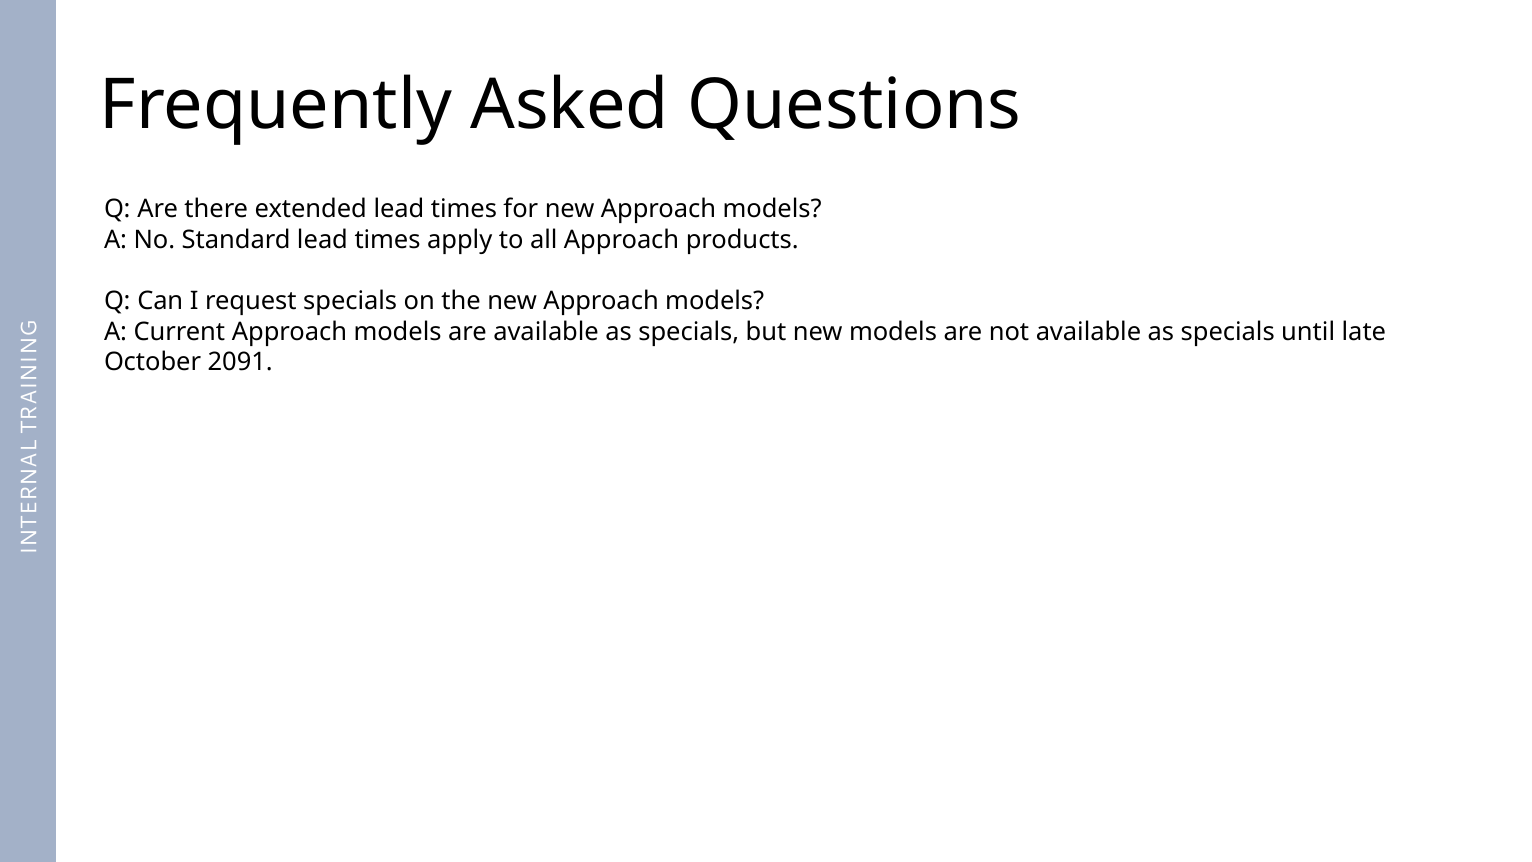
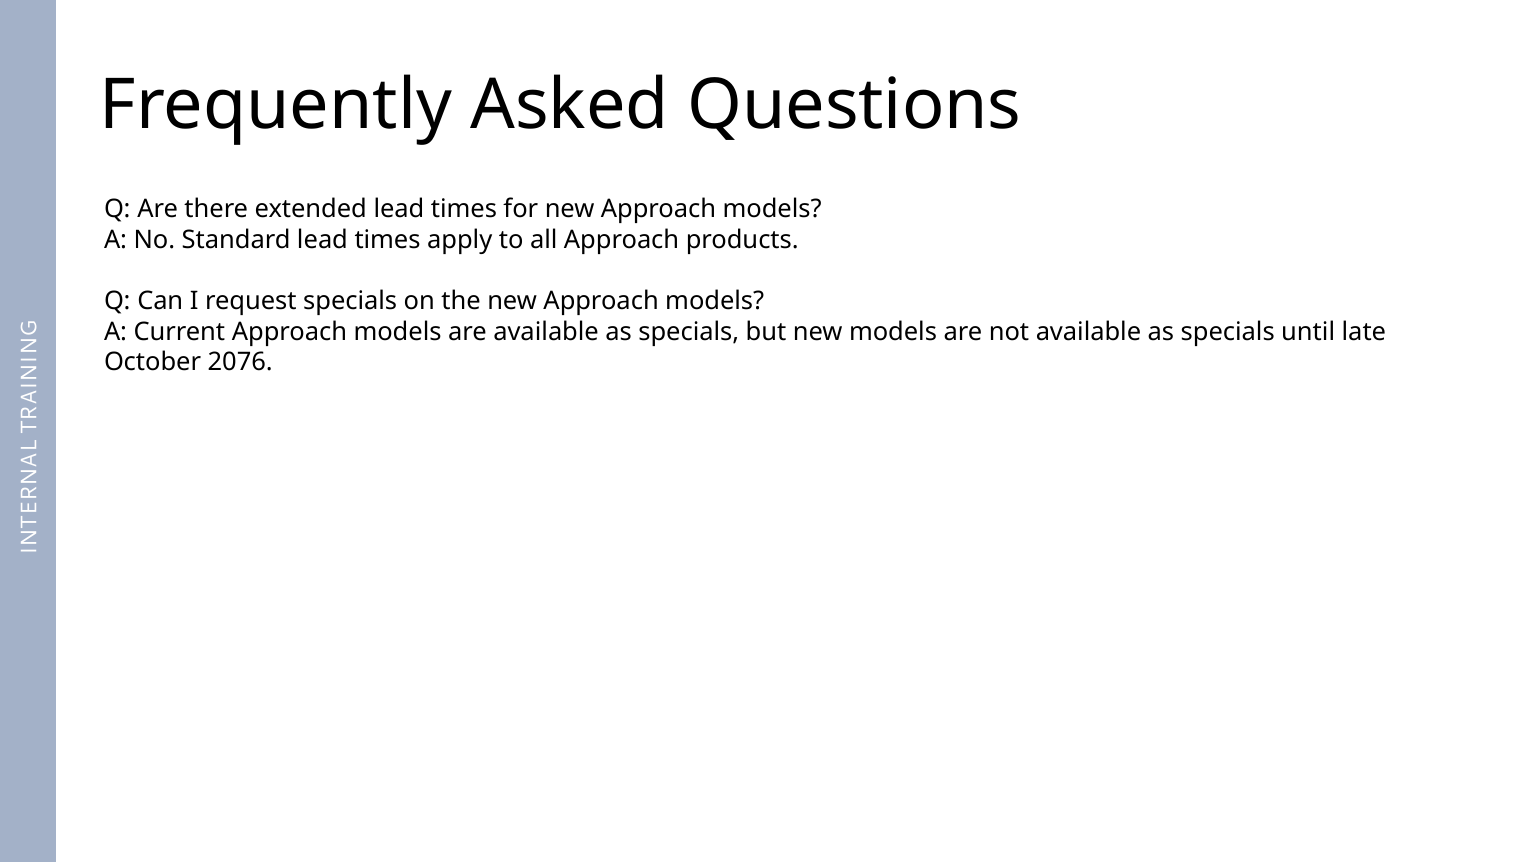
2091: 2091 -> 2076
